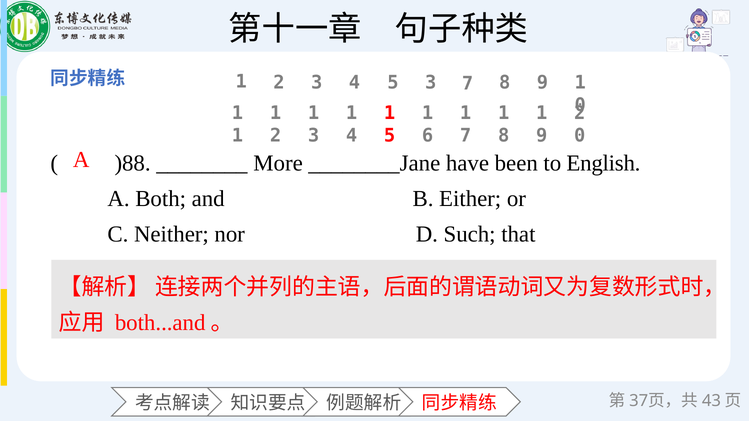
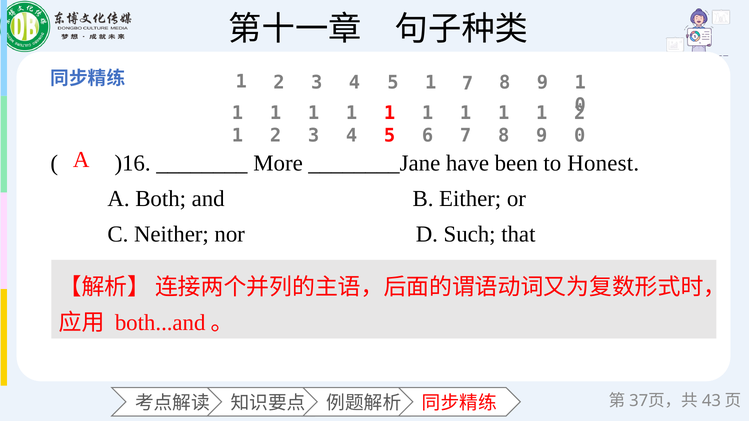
4 5 3: 3 -> 1
)88: )88 -> )16
English: English -> Honest
